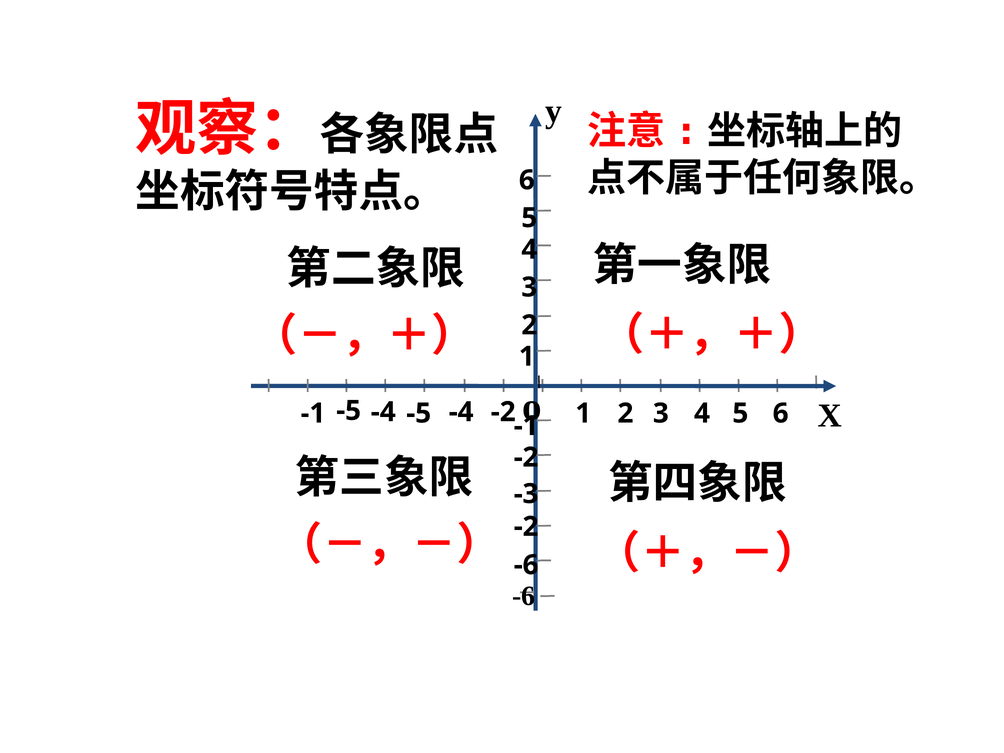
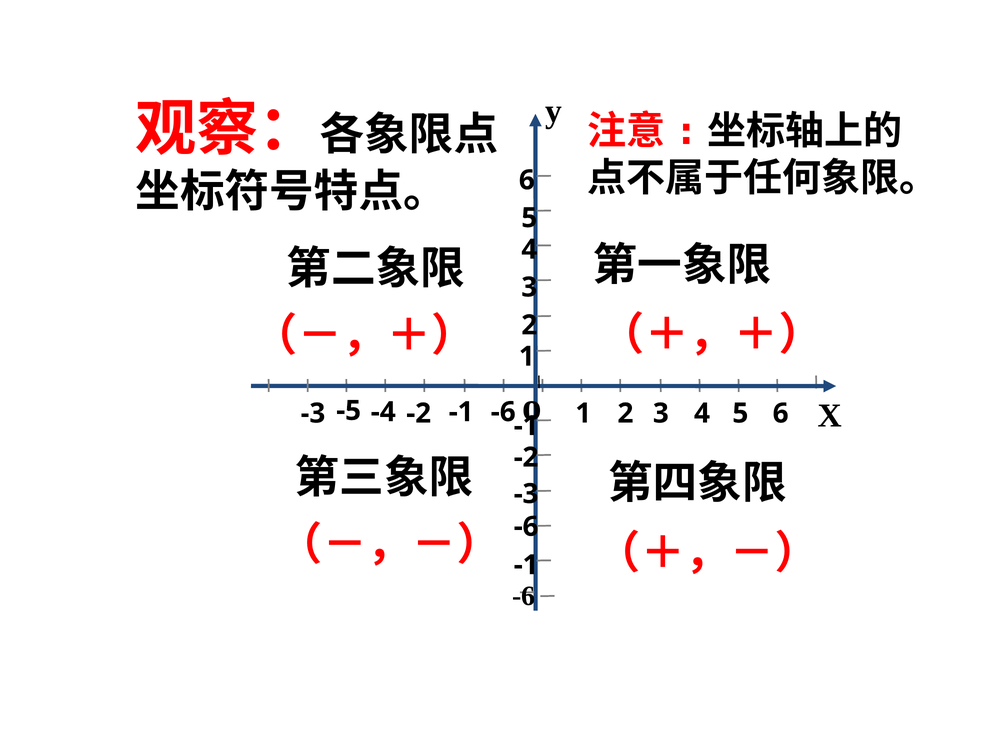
-4 at (461, 412): -4 -> -1
-2 at (503, 412): -2 -> -6
-1 at (313, 413): -1 -> -3
-5 at (419, 413): -5 -> -2
-2 at (526, 527): -2 -> -6
-6 at (526, 565): -6 -> -1
